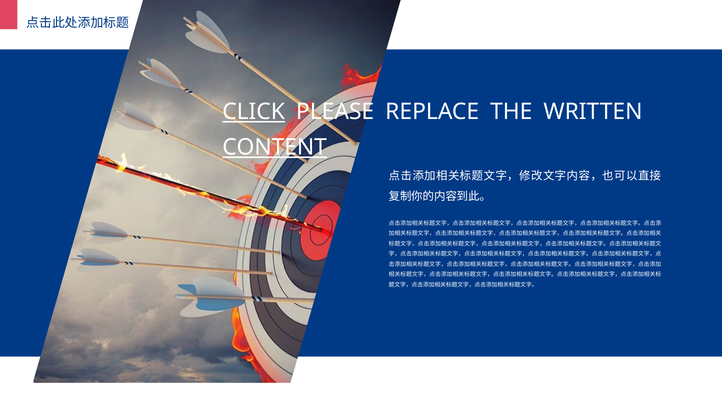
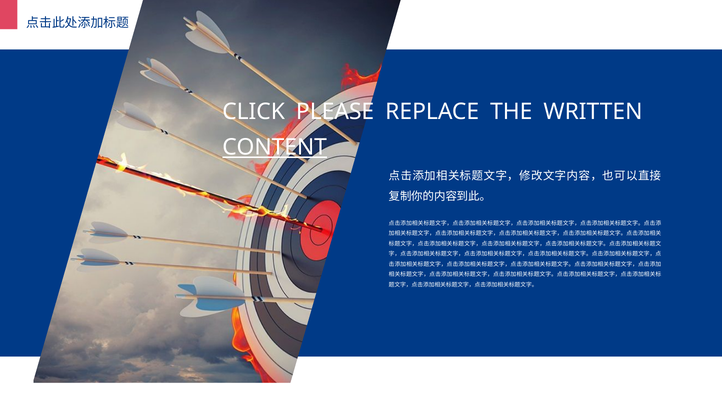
CLICK underline: present -> none
